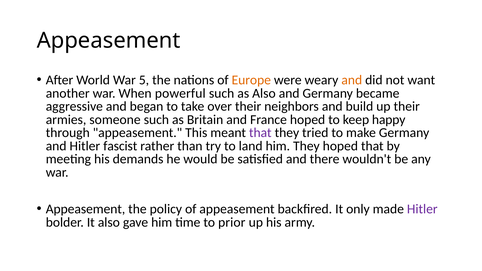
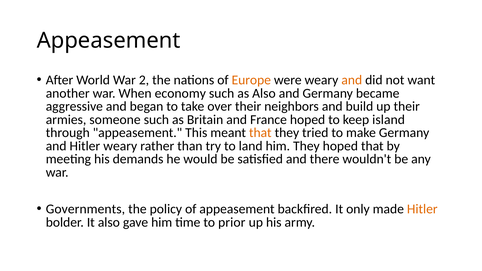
5: 5 -> 2
powerful: powerful -> economy
happy: happy -> island
that at (260, 133) colour: purple -> orange
Hitler fascist: fascist -> weary
Appeasement at (86, 209): Appeasement -> Governments
Hitler at (422, 209) colour: purple -> orange
